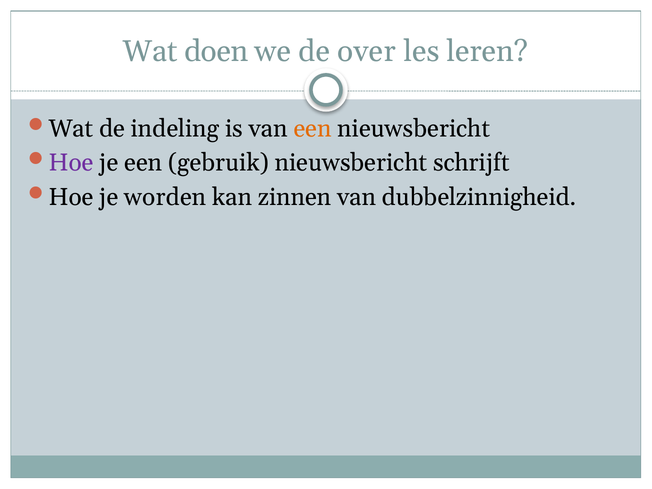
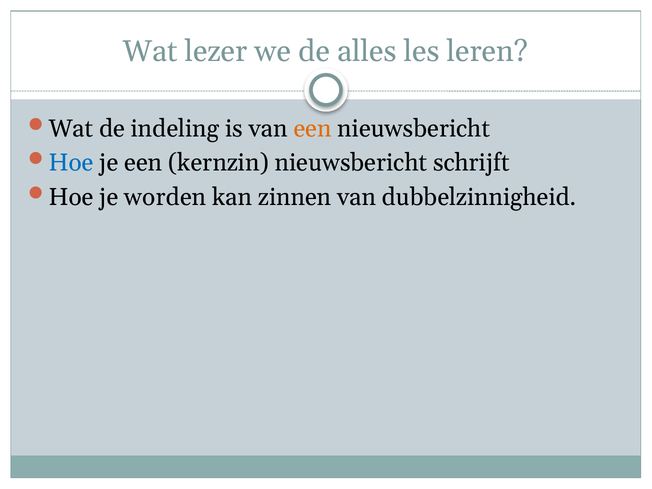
doen: doen -> lezer
over: over -> alles
Hoe at (71, 163) colour: purple -> blue
gebruik: gebruik -> kernzin
